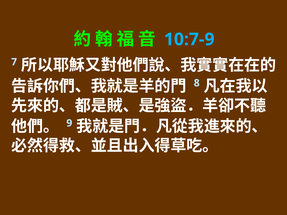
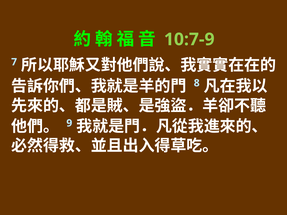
10:7-9 colour: light blue -> light green
